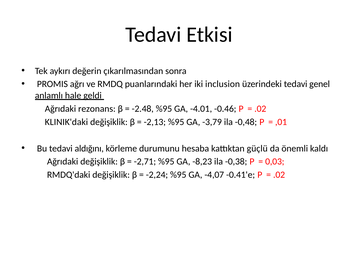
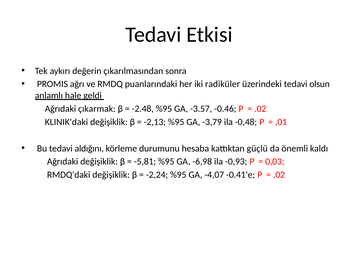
inclusion: inclusion -> radiküler
genel: genel -> olsun
rezonans: rezonans -> çıkarmak
-4.01: -4.01 -> -3.57
-2,71: -2,71 -> -5,81
-8,23: -8,23 -> -6,98
-0,38: -0,38 -> -0,93
